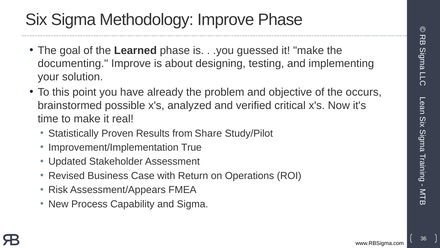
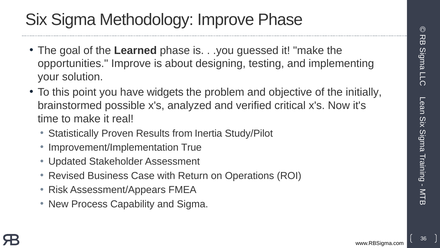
documenting: documenting -> opportunities
already: already -> widgets
occurs: occurs -> initially
Share: Share -> Inertia
